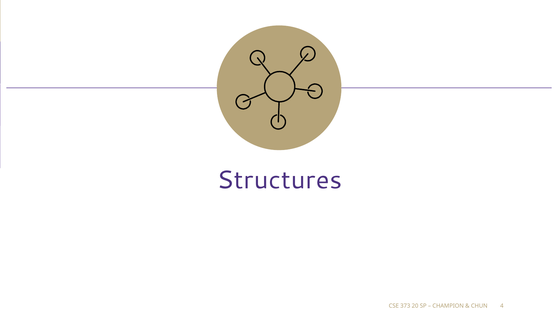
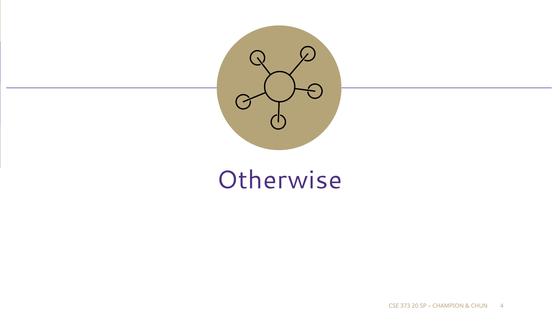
Structures: Structures -> Otherwise
